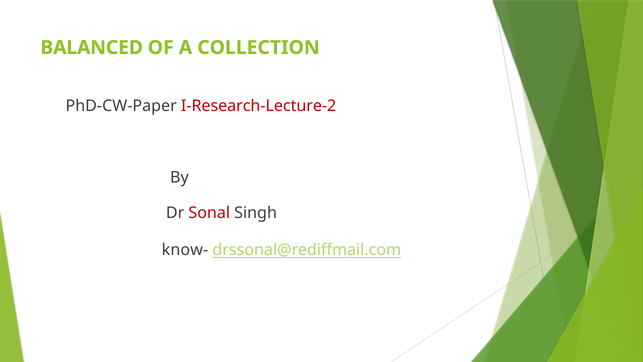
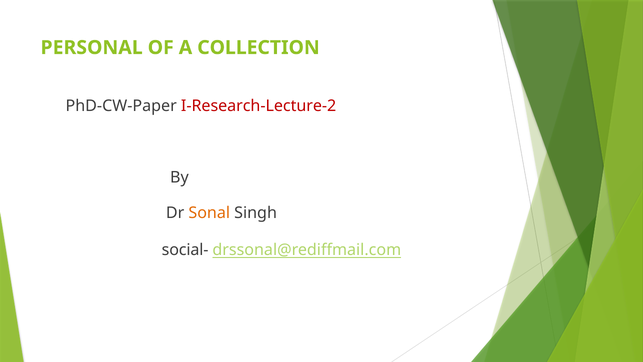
BALANCED: BALANCED -> PERSONAL
Sonal colour: red -> orange
know-: know- -> social-
